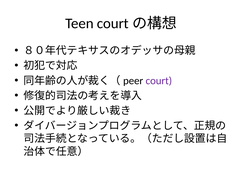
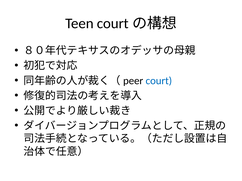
court colour: purple -> blue
